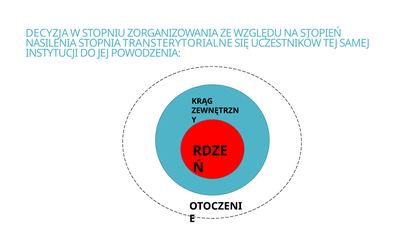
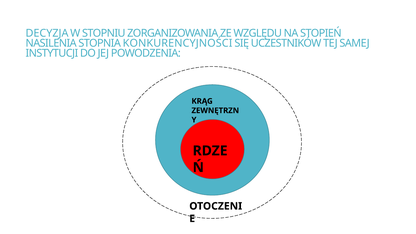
TRANSTERYTORIALNE: TRANSTERYTORIALNE -> KONKURENCYJNOŚCI
